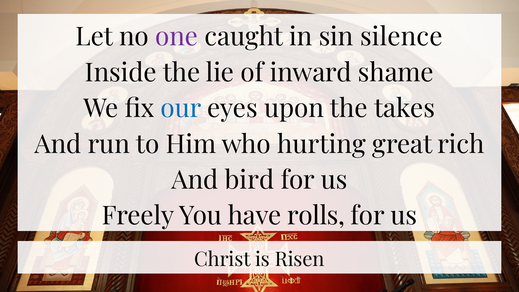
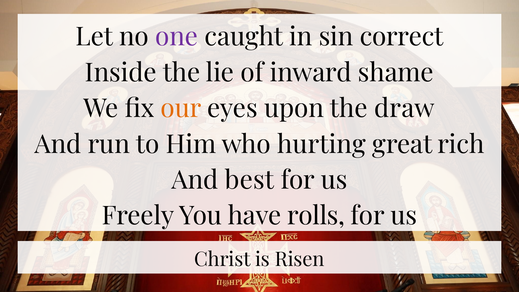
silence: silence -> correct
our colour: blue -> orange
takes: takes -> draw
bird: bird -> best
